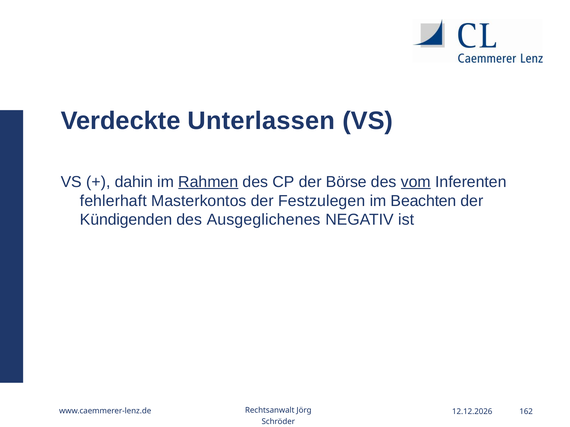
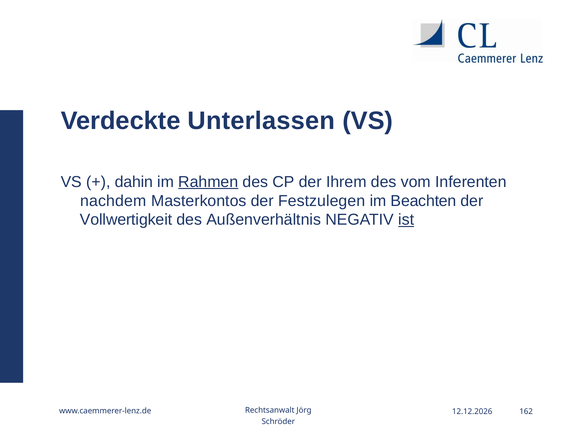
Börse: Börse -> Ihrem
vom underline: present -> none
fehlerhaft: fehlerhaft -> nachdem
Kündigenden: Kündigenden -> Vollwertigkeit
Ausgeglichenes: Ausgeglichenes -> Außenverhältnis
ist underline: none -> present
